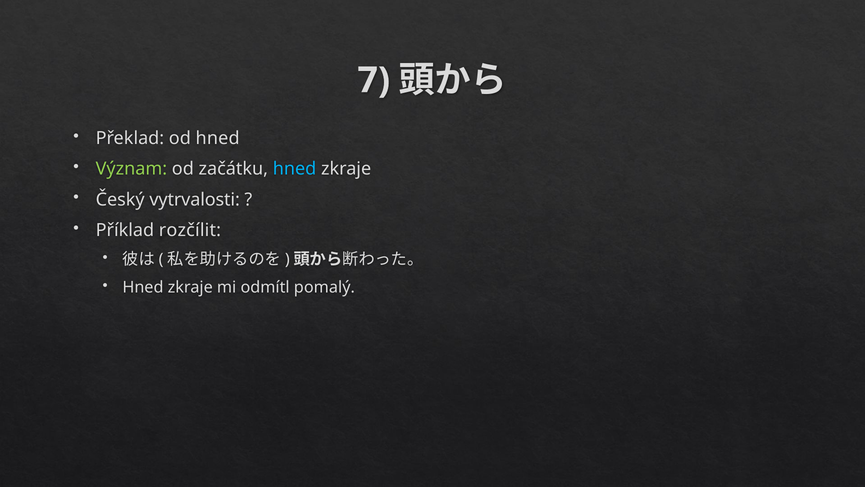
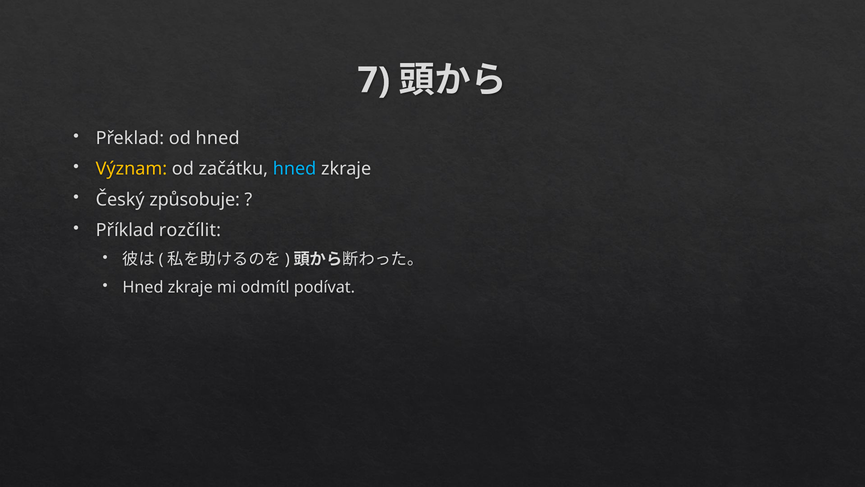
Význam colour: light green -> yellow
vytrvalosti: vytrvalosti -> způsobuje
pomalý: pomalý -> podívat
